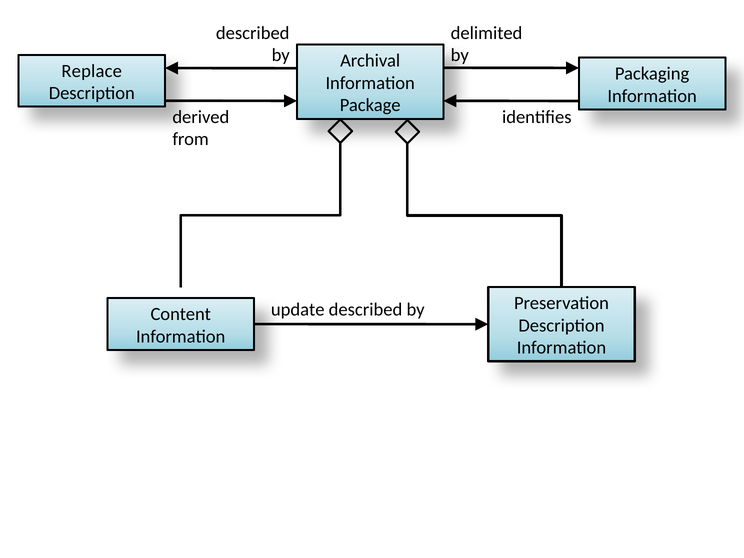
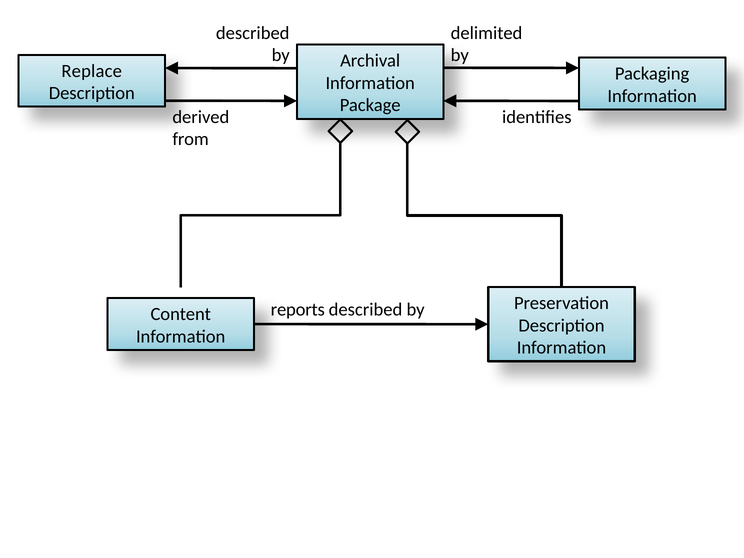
update: update -> reports
